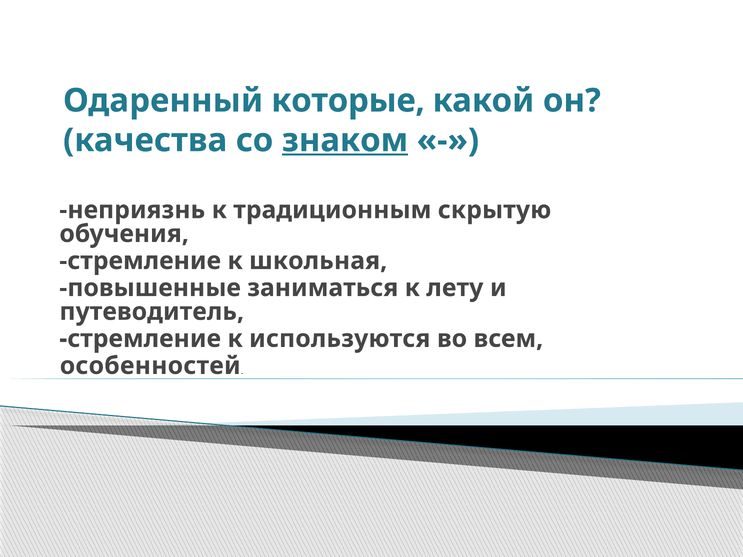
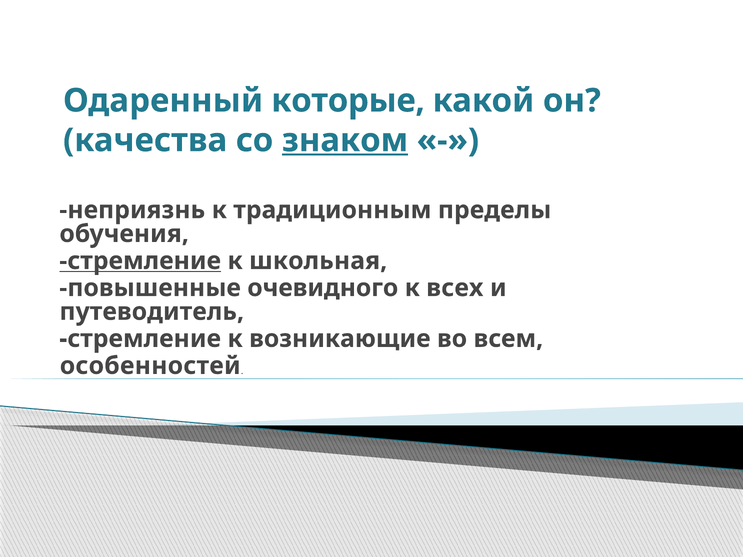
скрытую: скрытую -> пределы
стремление at (140, 261) underline: none -> present
заниматься: заниматься -> очевидного
лету: лету -> всех
используются: используются -> возникающие
